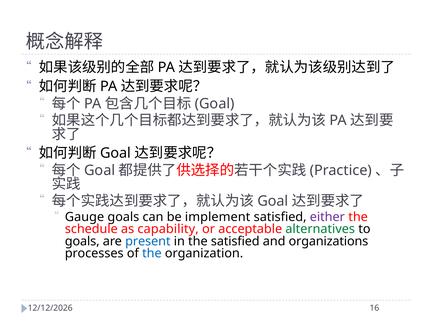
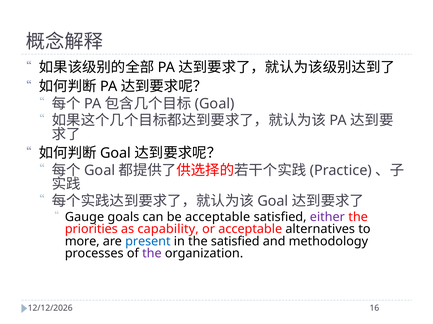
be implement: implement -> acceptable
schedule: schedule -> priorities
alternatives colour: green -> black
goals at (82, 242): goals -> more
organizations: organizations -> methodology
the at (152, 254) colour: blue -> purple
